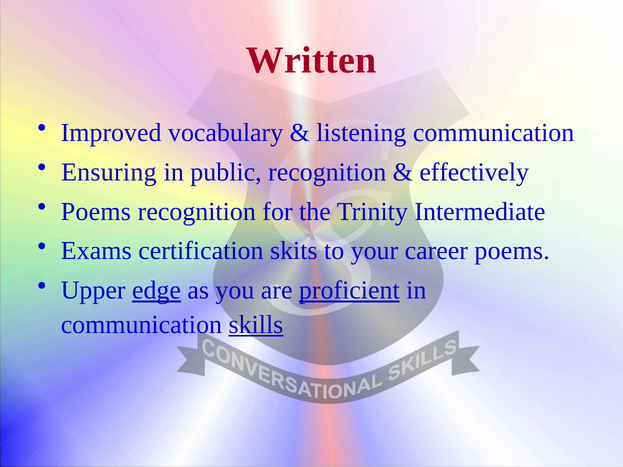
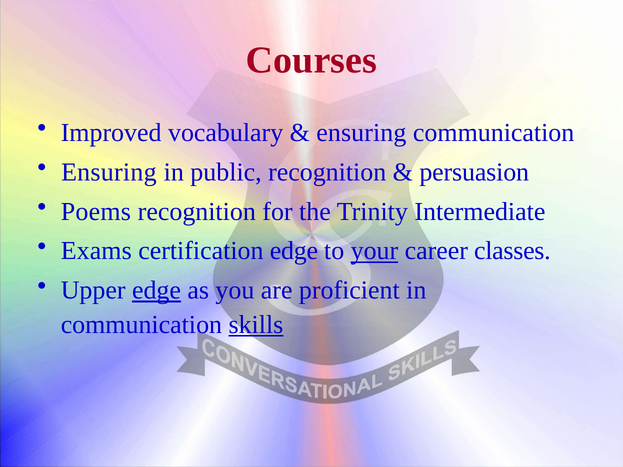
Written: Written -> Courses
listening at (361, 133): listening -> ensuring
effectively: effectively -> persuasion
certification skits: skits -> edge
your underline: none -> present
career poems: poems -> classes
proficient underline: present -> none
